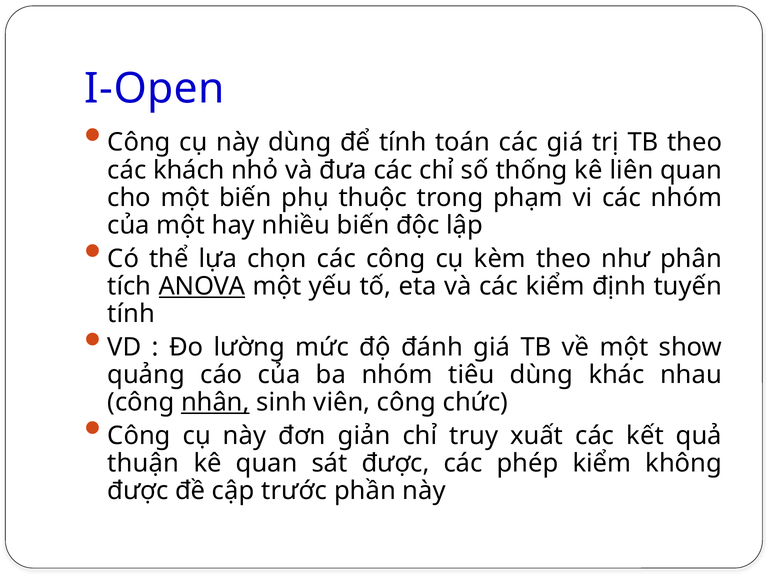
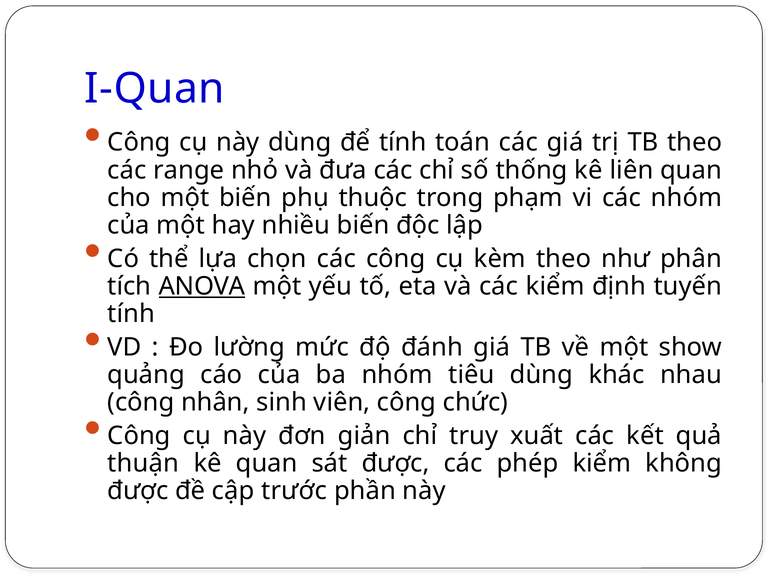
I-Open: I-Open -> I-Quan
khách: khách -> range
nhân underline: present -> none
